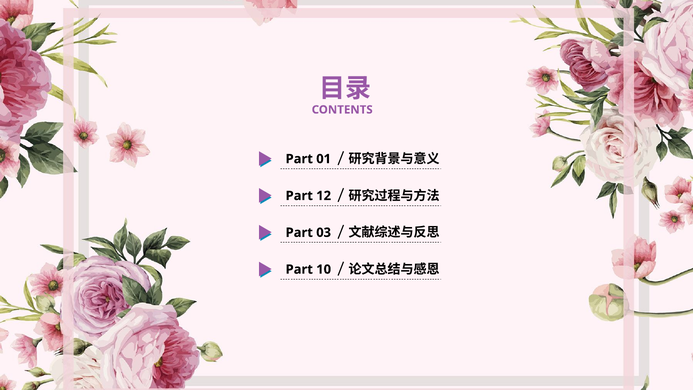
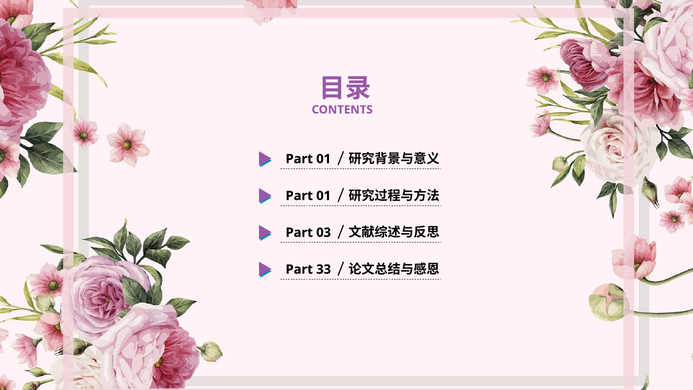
12 at (324, 196): 12 -> 01
10: 10 -> 33
